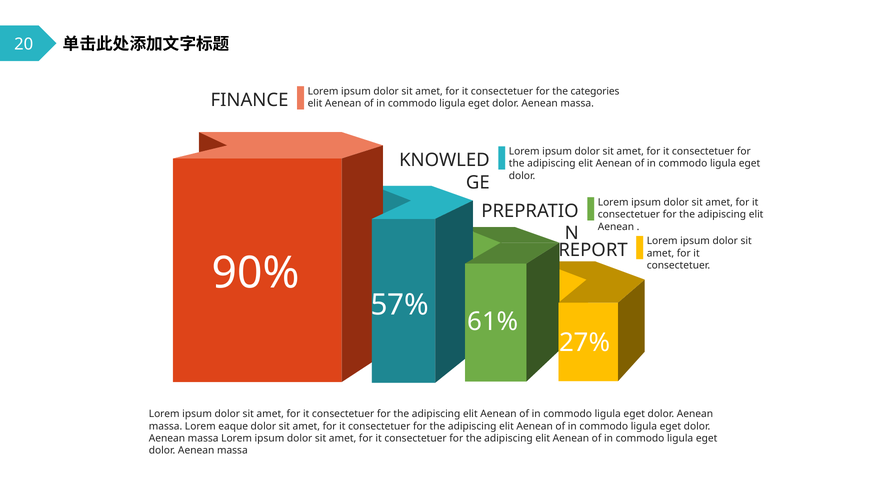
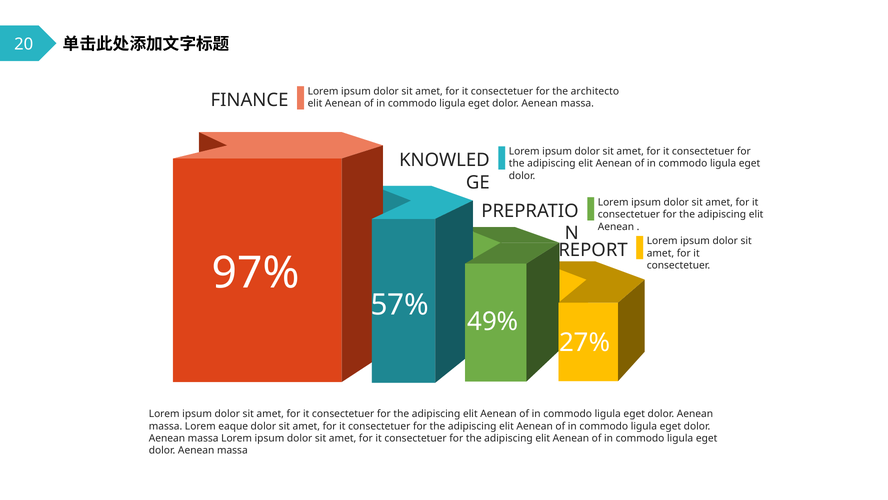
categories: categories -> architecto
90%: 90% -> 97%
61%: 61% -> 49%
